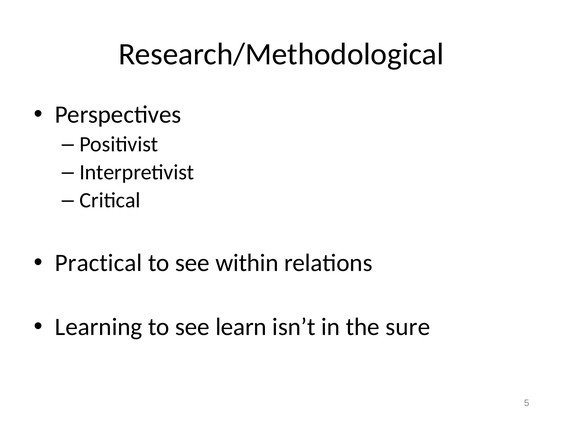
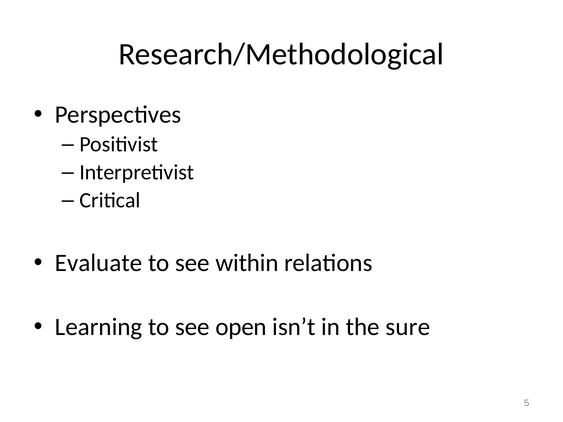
Practical: Practical -> Evaluate
learn: learn -> open
